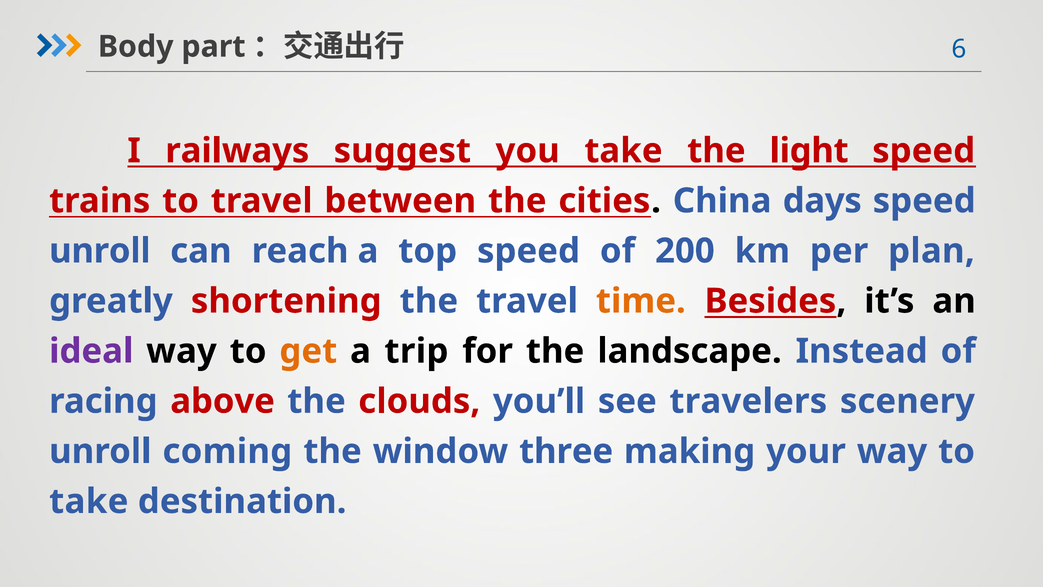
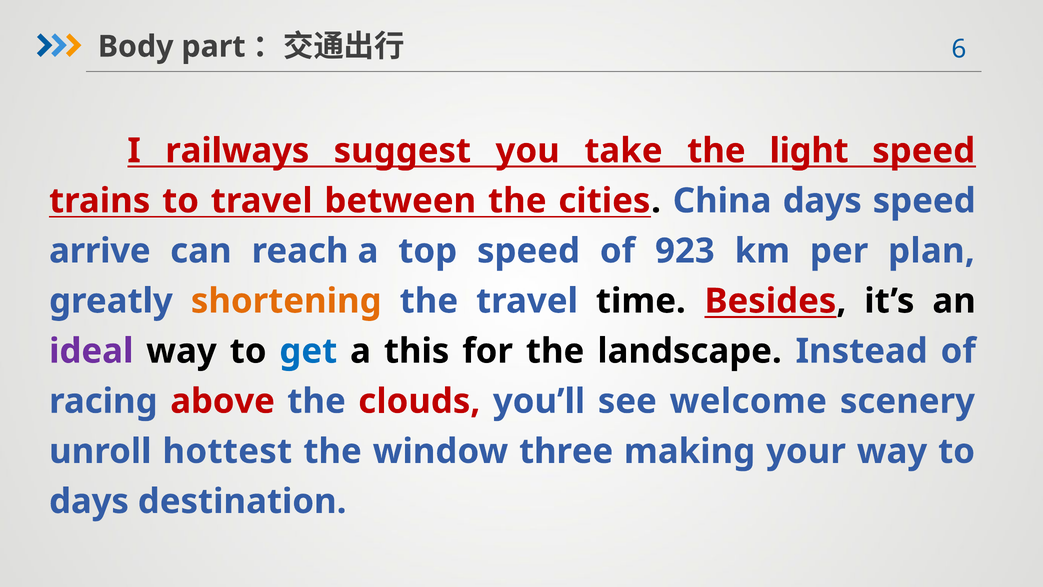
unroll at (100, 251): unroll -> arrive
200: 200 -> 923
shortening colour: red -> orange
time colour: orange -> black
get colour: orange -> blue
trip: trip -> this
travelers: travelers -> welcome
coming: coming -> hottest
take at (89, 501): take -> days
